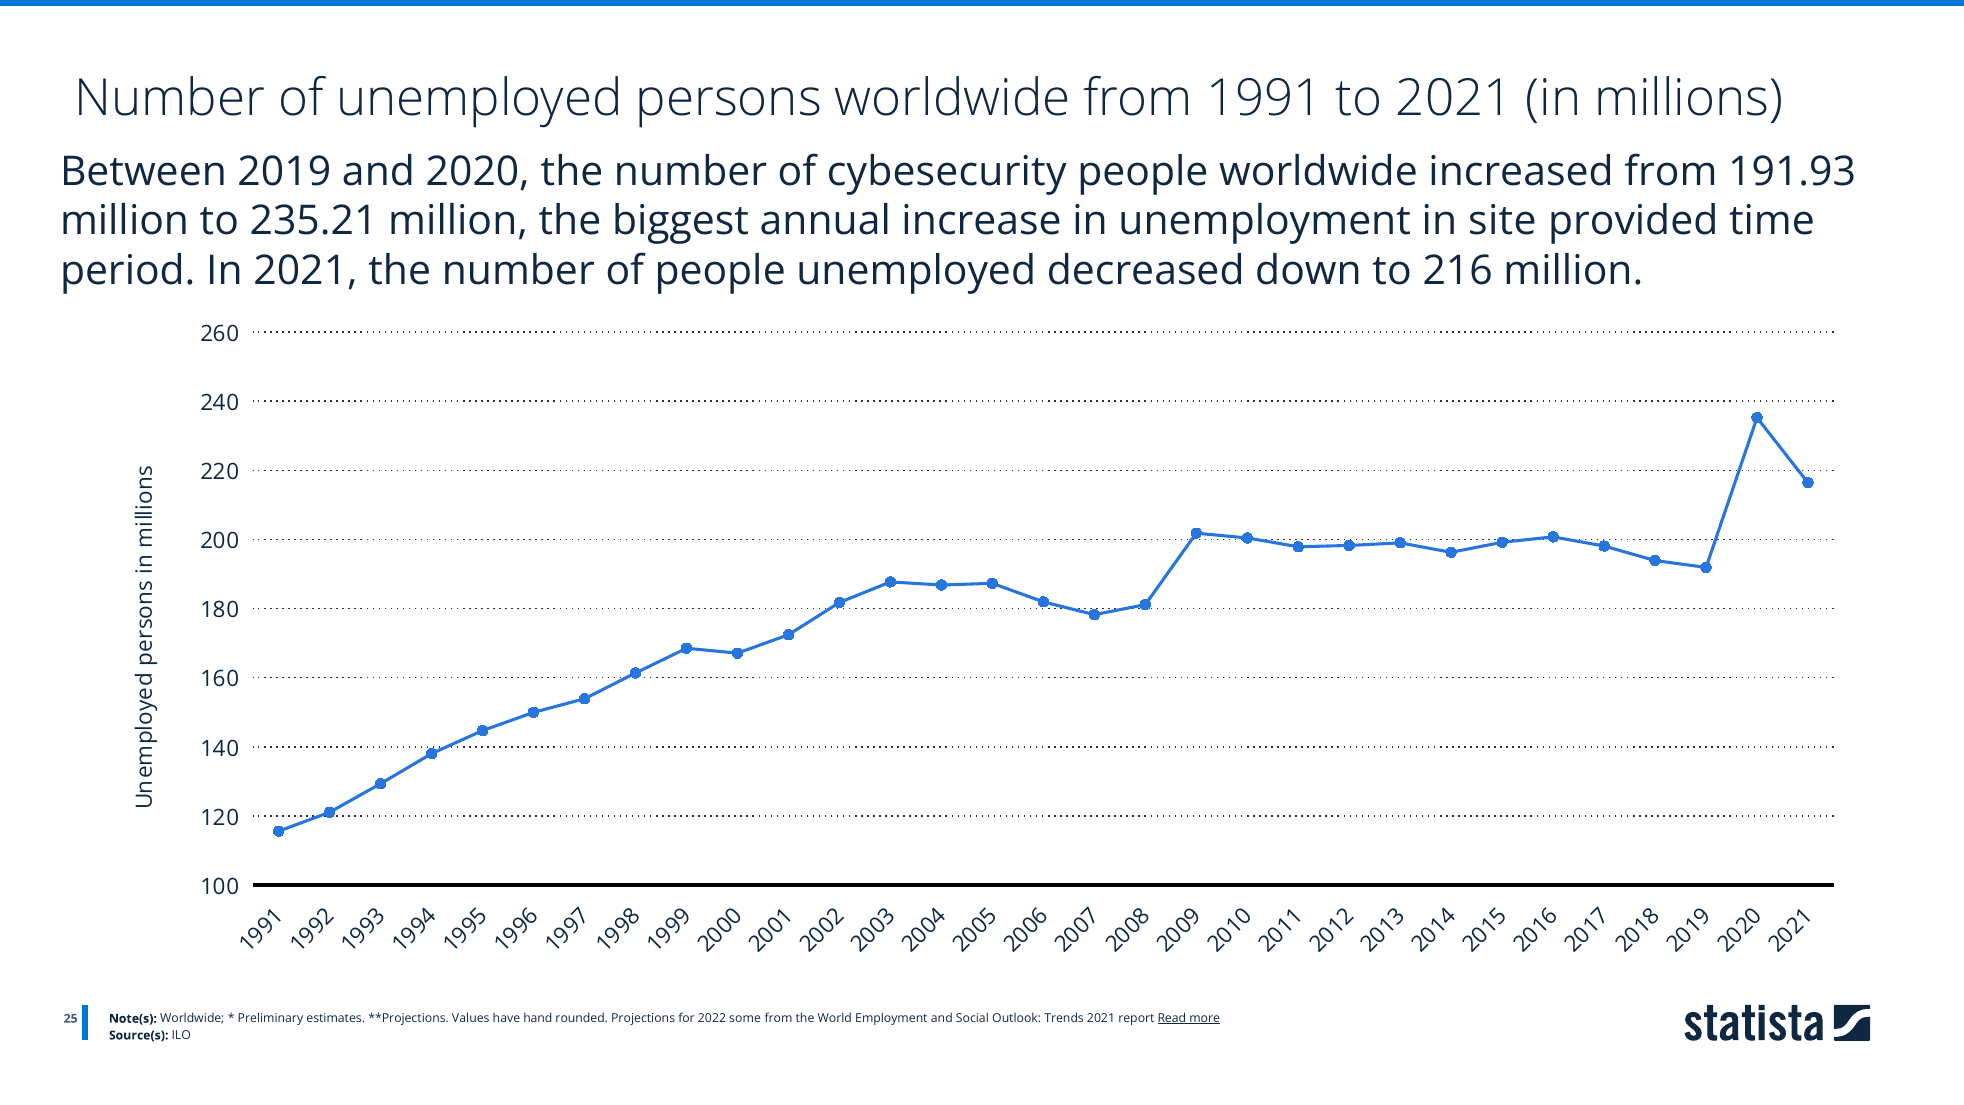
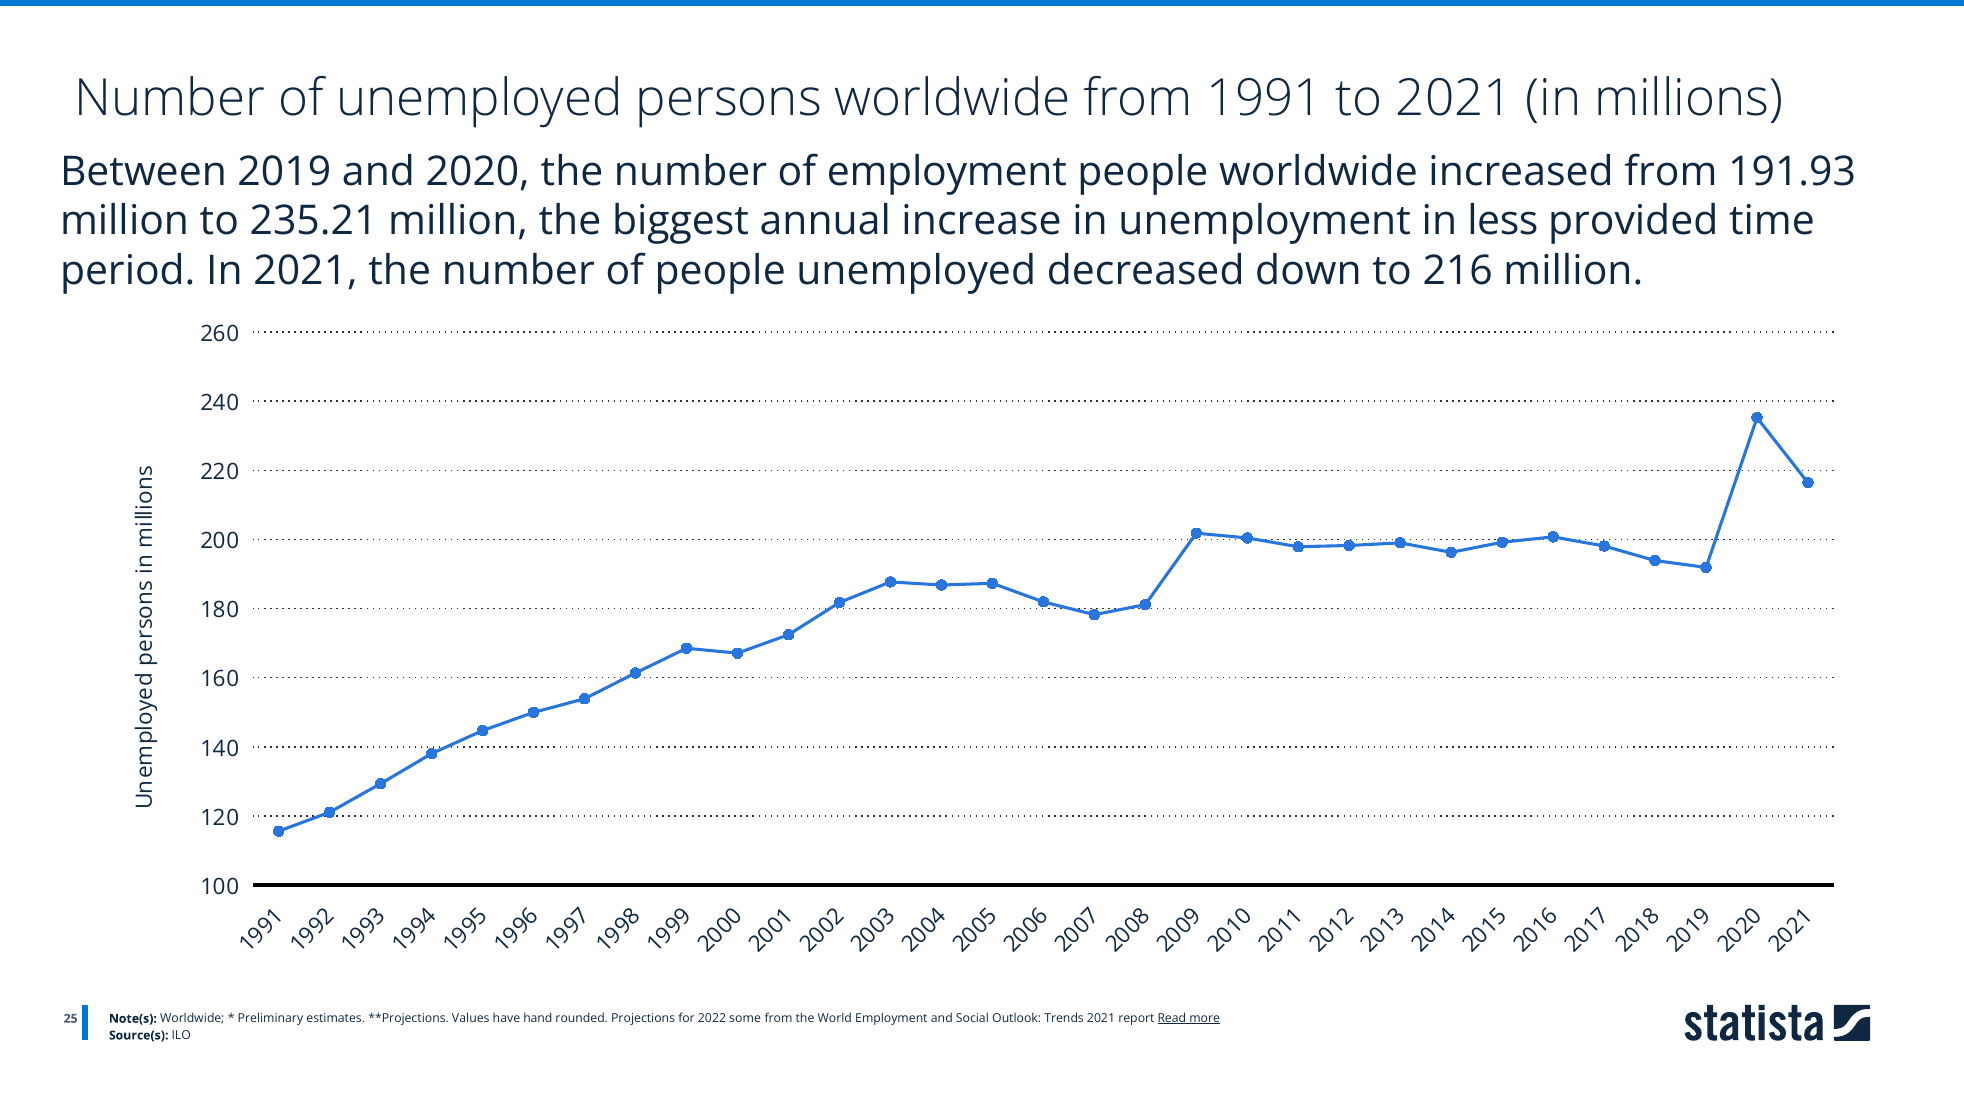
of cybesecurity: cybesecurity -> employment
site: site -> less
